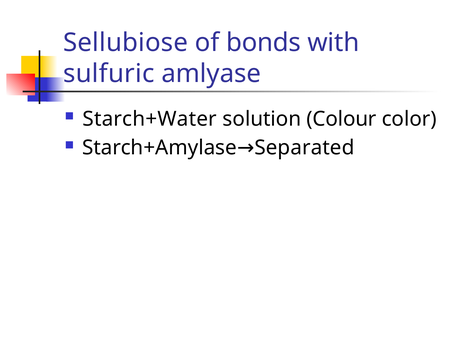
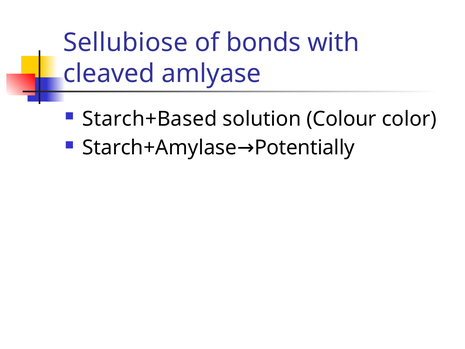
sulfuric: sulfuric -> cleaved
Starch+Water: Starch+Water -> Starch+Based
Separated: Separated -> Potentially
